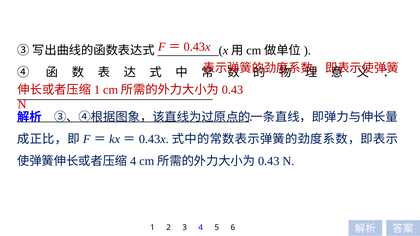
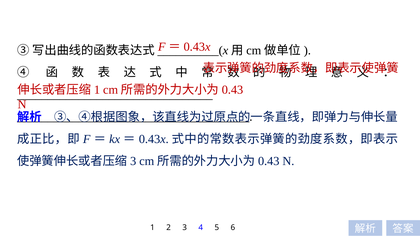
4 at (133, 161): 4 -> 3
